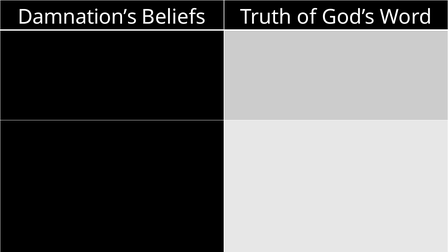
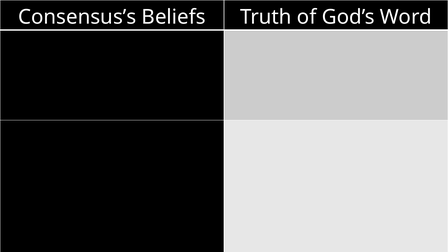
Damnation’s: Damnation’s -> Consensus’s
